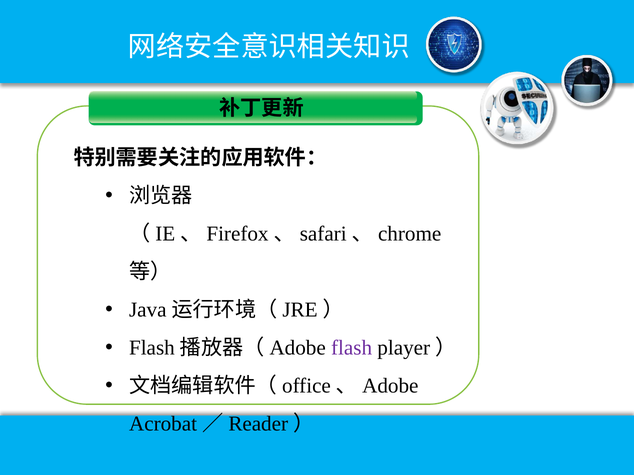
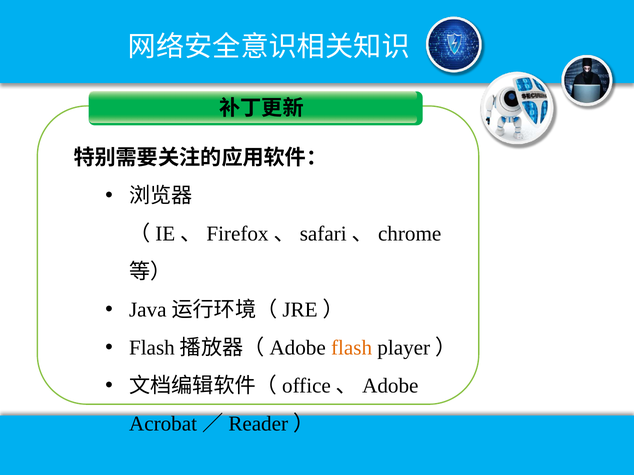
flash colour: purple -> orange
